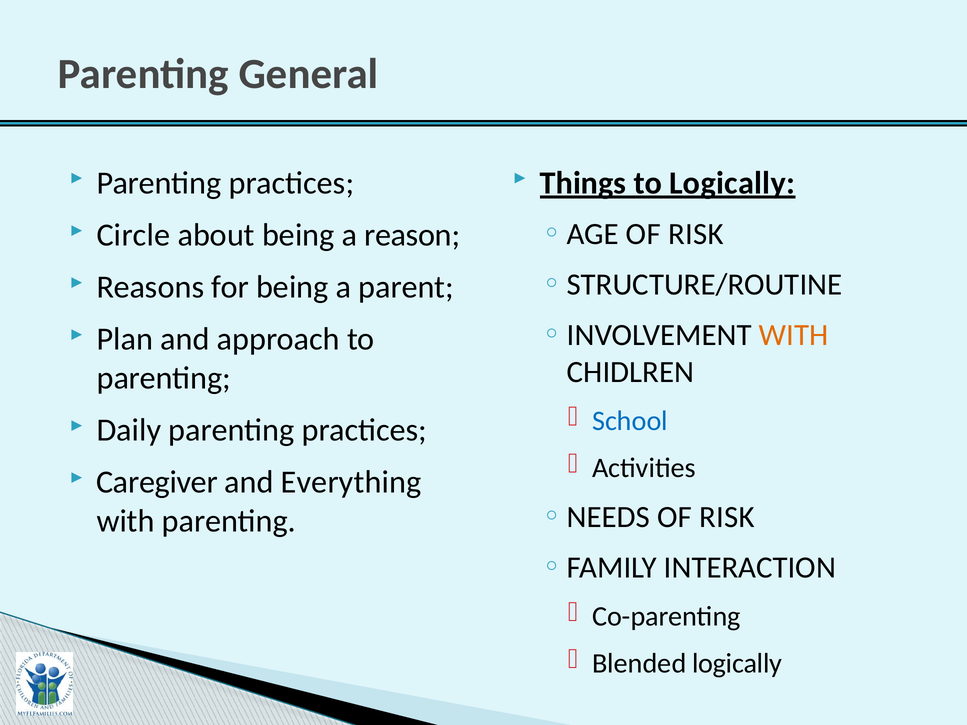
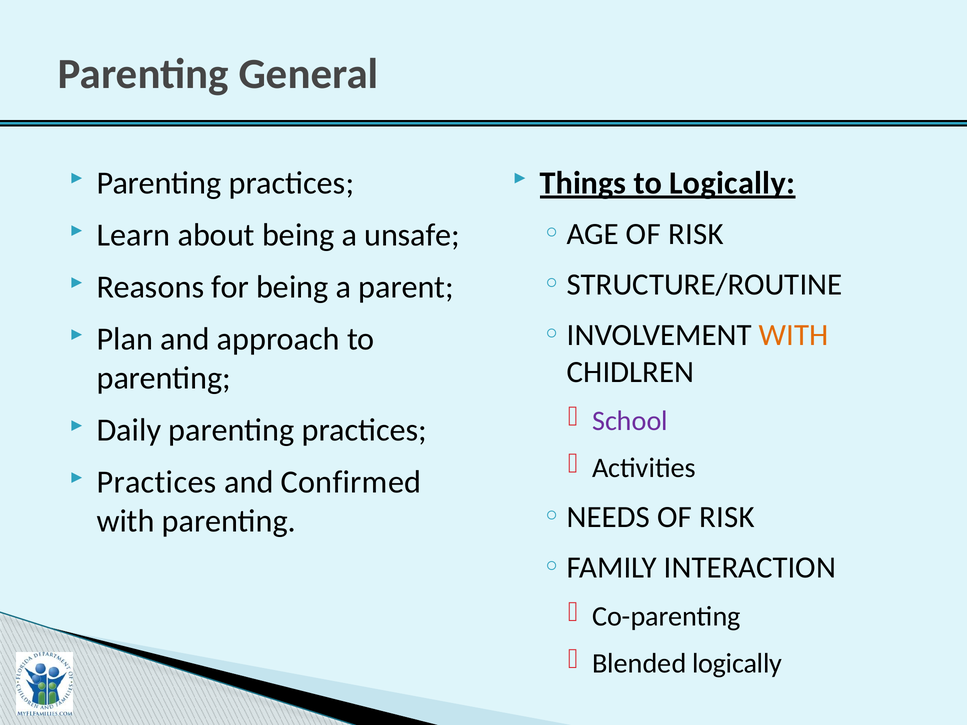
Circle: Circle -> Learn
reason: reason -> unsafe
School colour: blue -> purple
Caregiver at (157, 482): Caregiver -> Practices
Everything: Everything -> Confirmed
